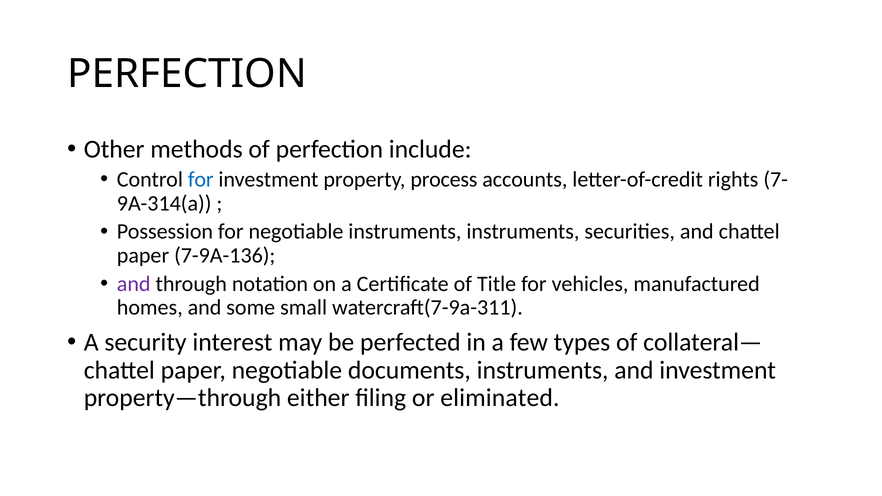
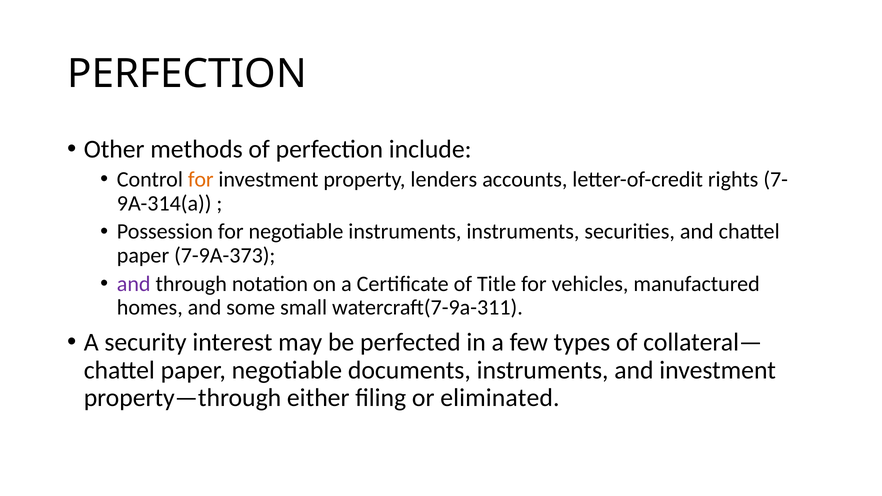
for at (201, 179) colour: blue -> orange
process: process -> lenders
7-9A-136: 7-9A-136 -> 7-9A-373
